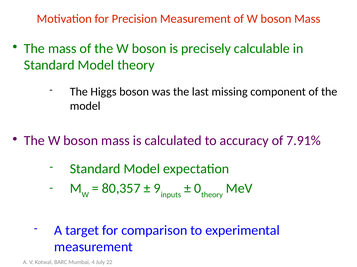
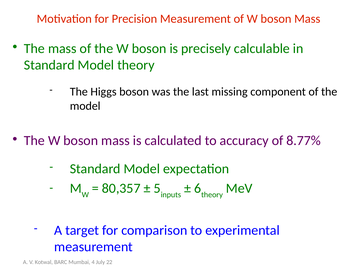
7.91%: 7.91% -> 8.77%
9: 9 -> 5
0: 0 -> 6
